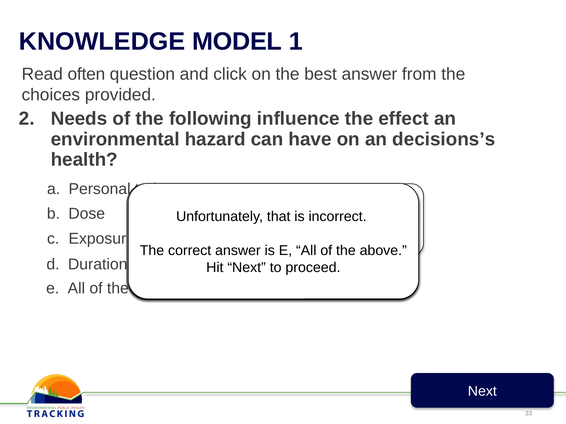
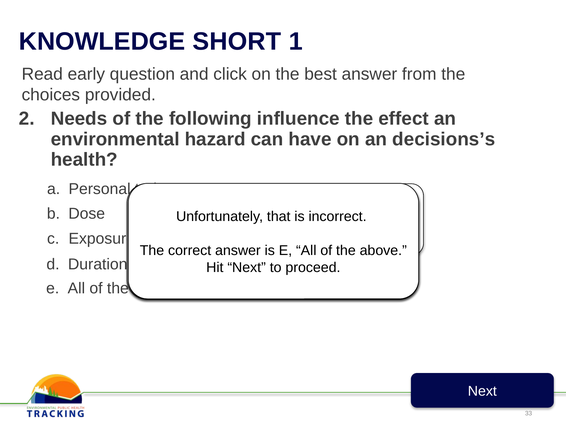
MODEL: MODEL -> SHORT
often: often -> early
